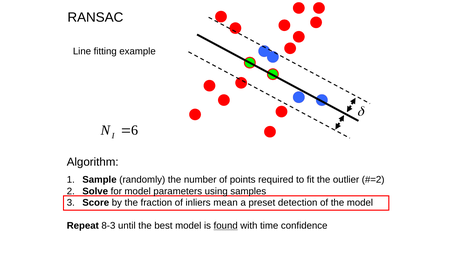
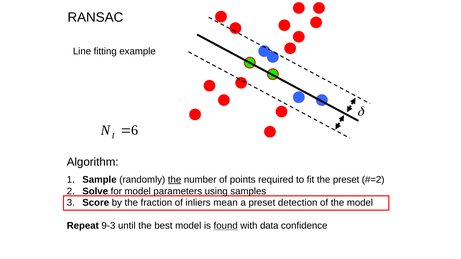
the at (175, 180) underline: none -> present
the outlier: outlier -> preset
8-3: 8-3 -> 9-3
time: time -> data
